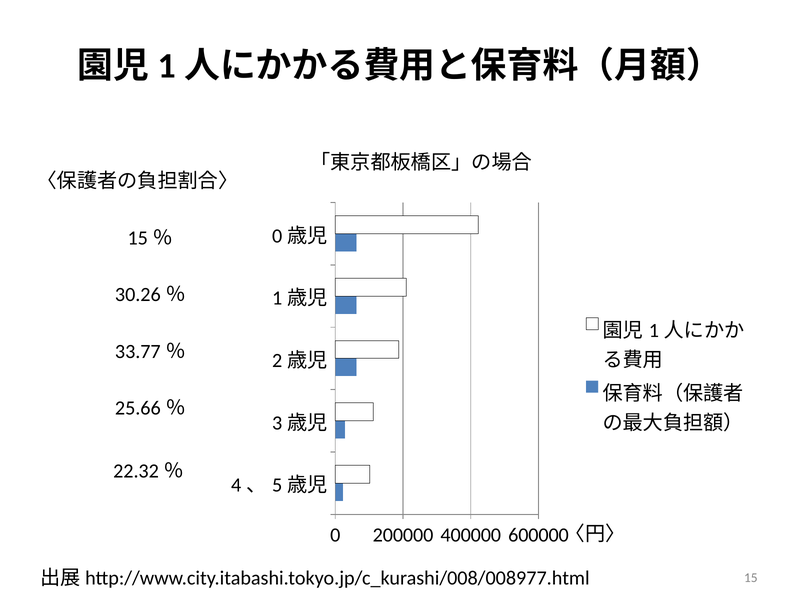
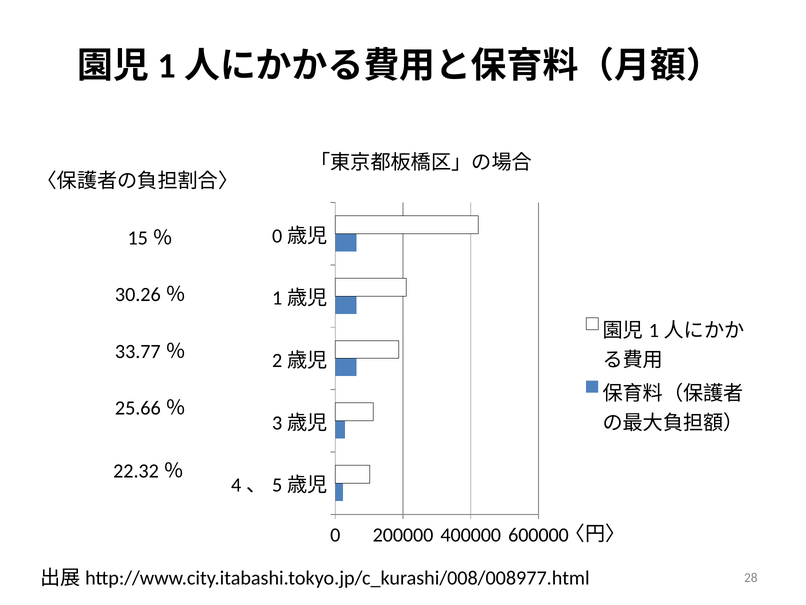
15: 15 -> 28
